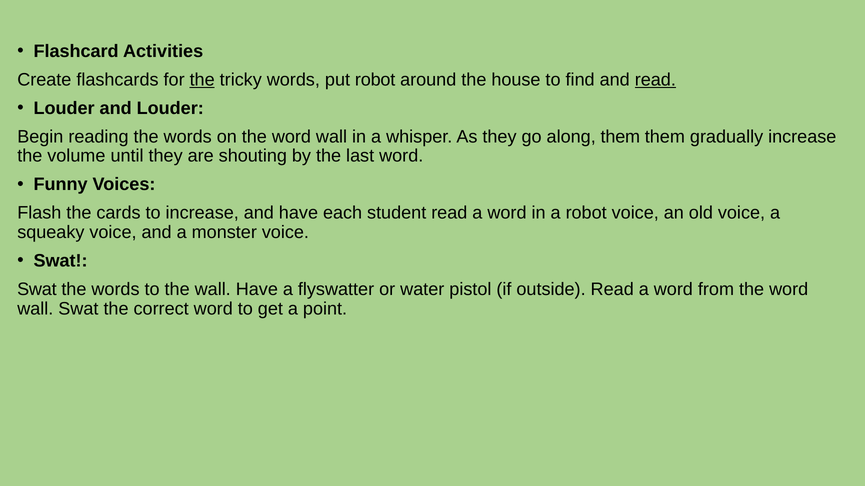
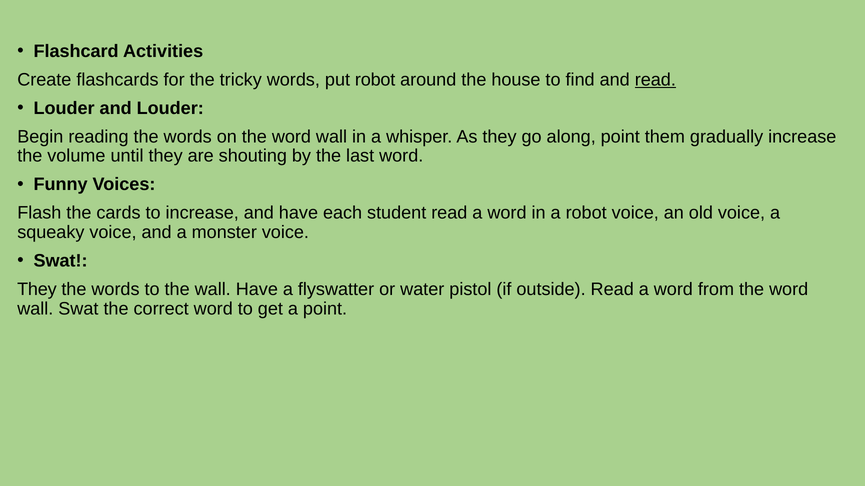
the at (202, 80) underline: present -> none
along them: them -> point
Swat at (37, 290): Swat -> They
